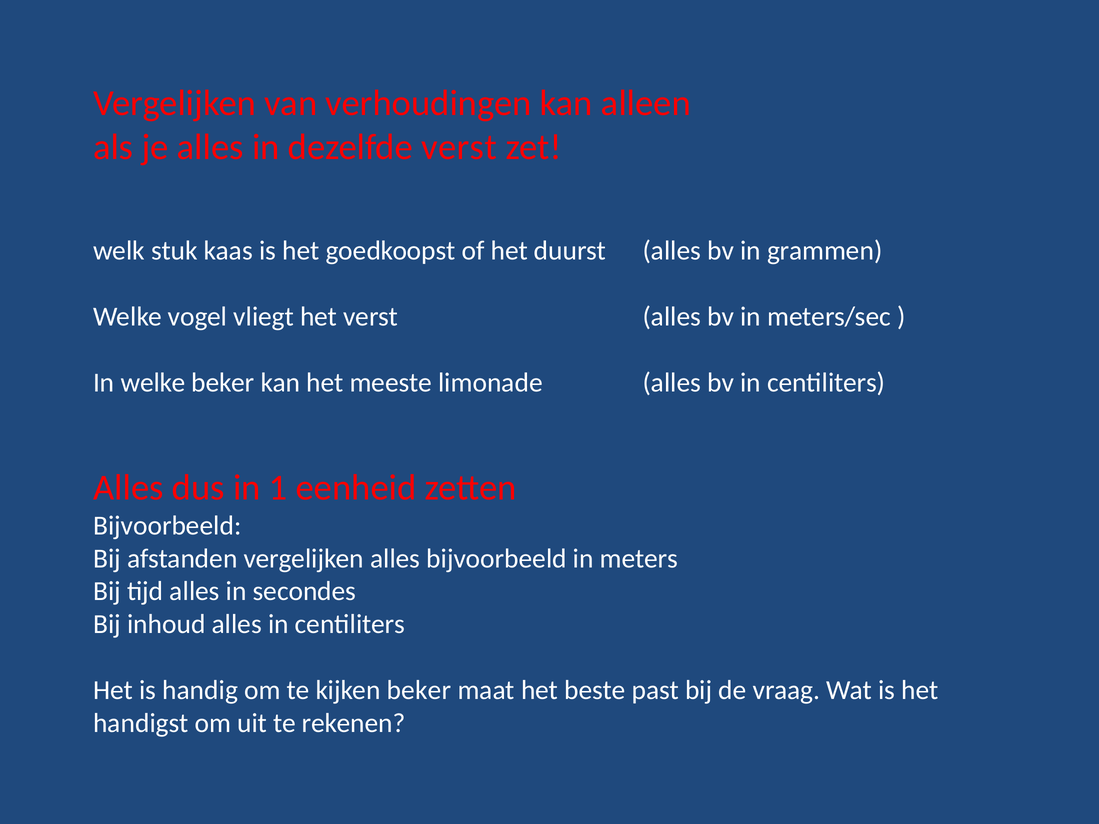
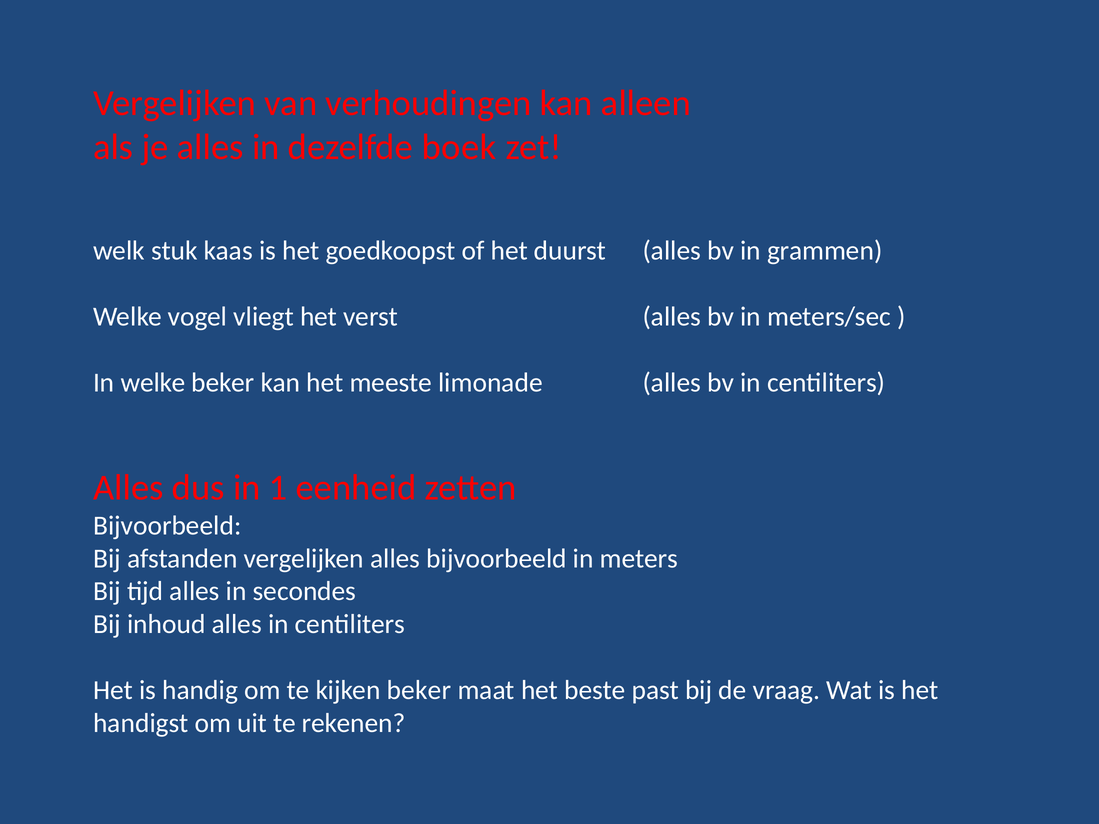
dezelfde verst: verst -> boek
